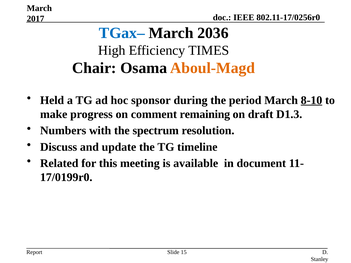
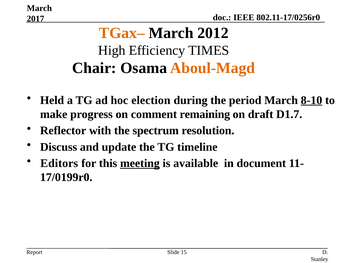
TGax– colour: blue -> orange
2036: 2036 -> 2012
sponsor: sponsor -> election
D1.3: D1.3 -> D1.7
Numbers: Numbers -> Reflector
Related: Related -> Editors
meeting underline: none -> present
